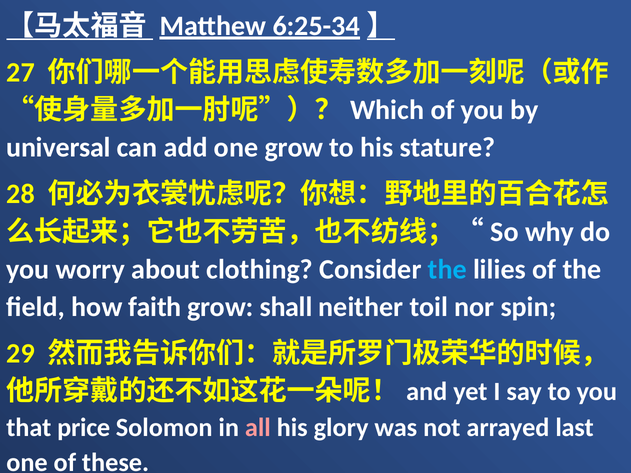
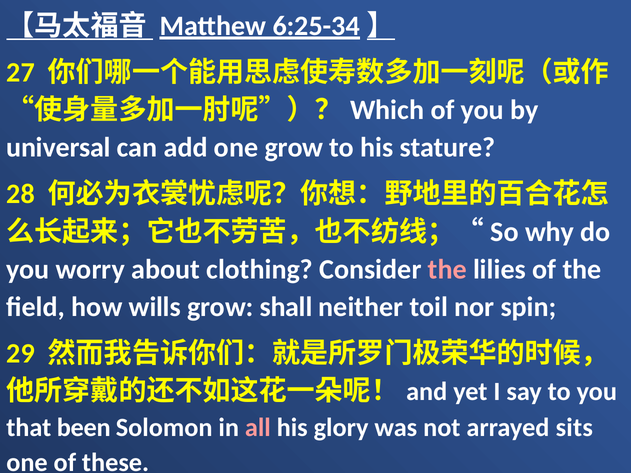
the at (447, 270) colour: light blue -> pink
faith: faith -> wills
price: price -> been
last: last -> sits
